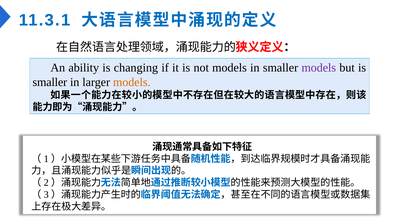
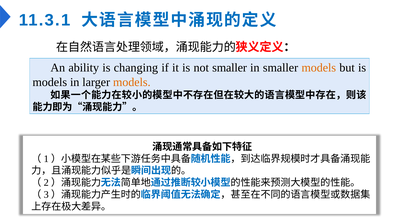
not models: models -> smaller
models at (319, 68) colour: purple -> orange
smaller at (50, 82): smaller -> models
